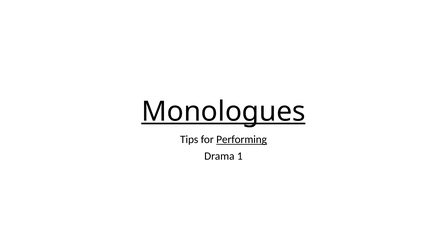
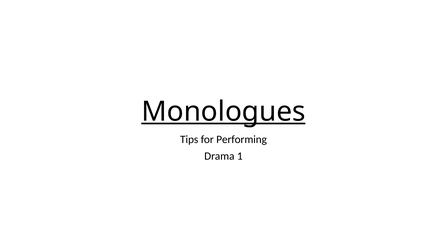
Performing underline: present -> none
